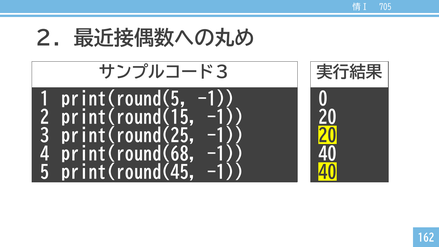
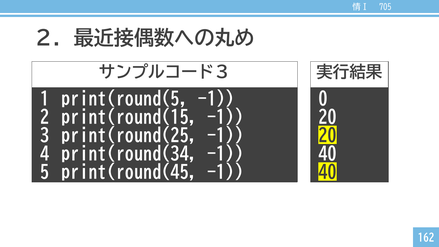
print(round(68: print(round(68 -> print(round(34
